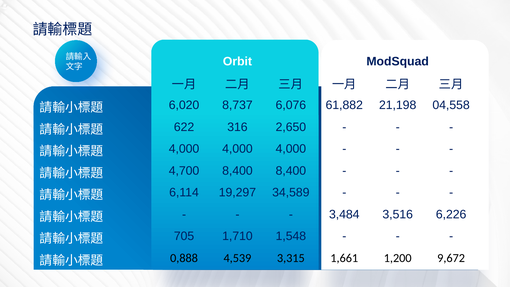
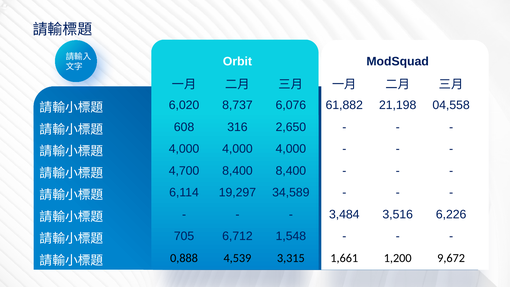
622: 622 -> 608
1,710: 1,710 -> 6,712
